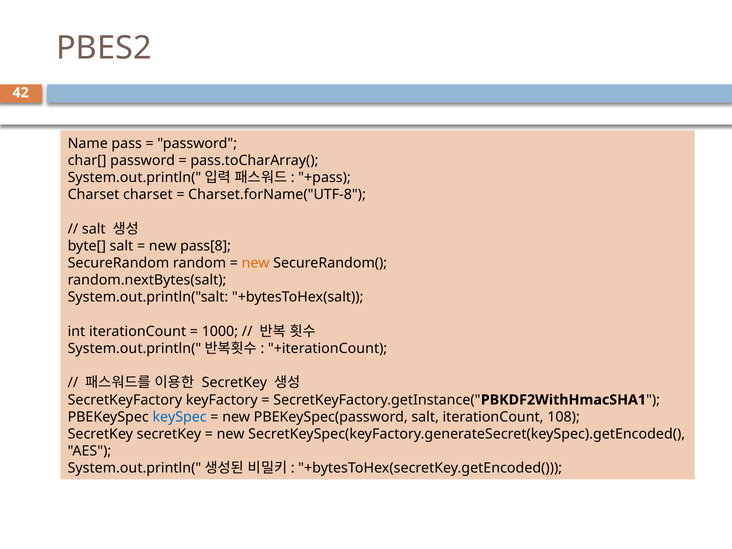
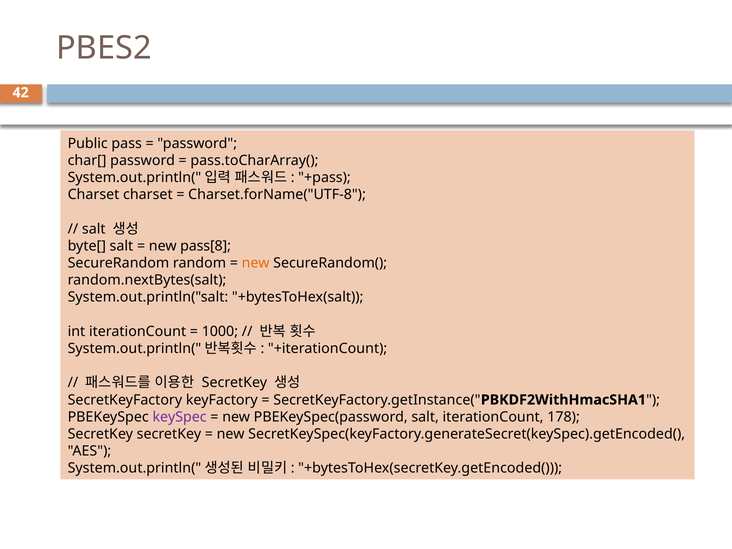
Name: Name -> Public
keySpec colour: blue -> purple
108: 108 -> 178
